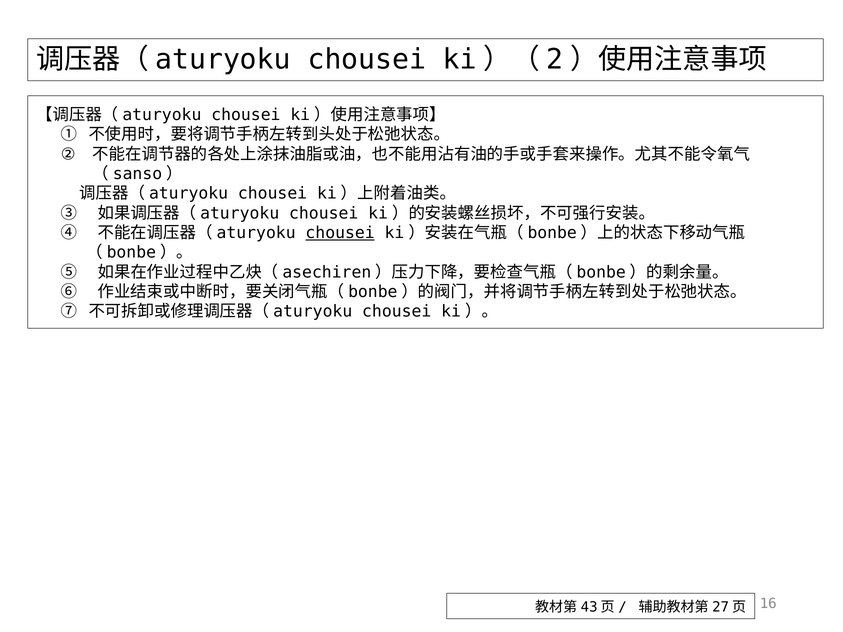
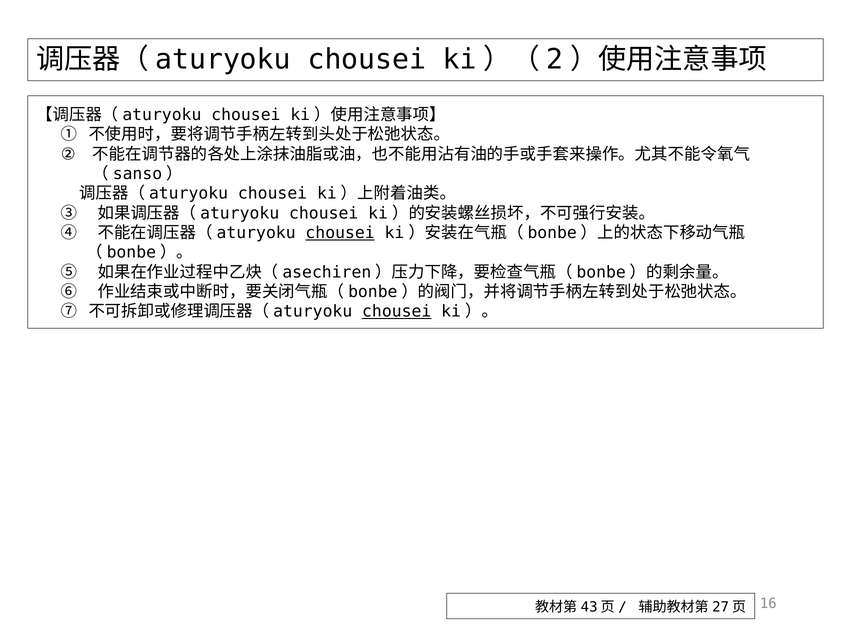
chousei at (397, 312) underline: none -> present
